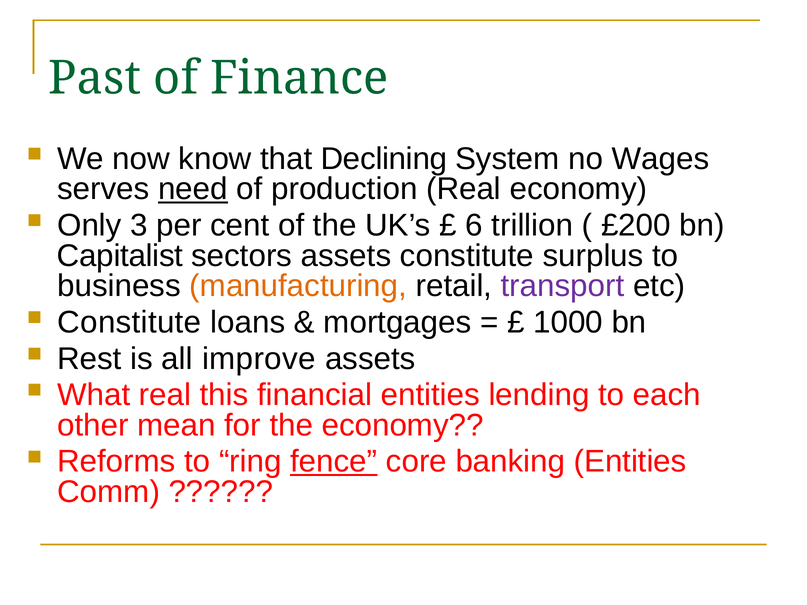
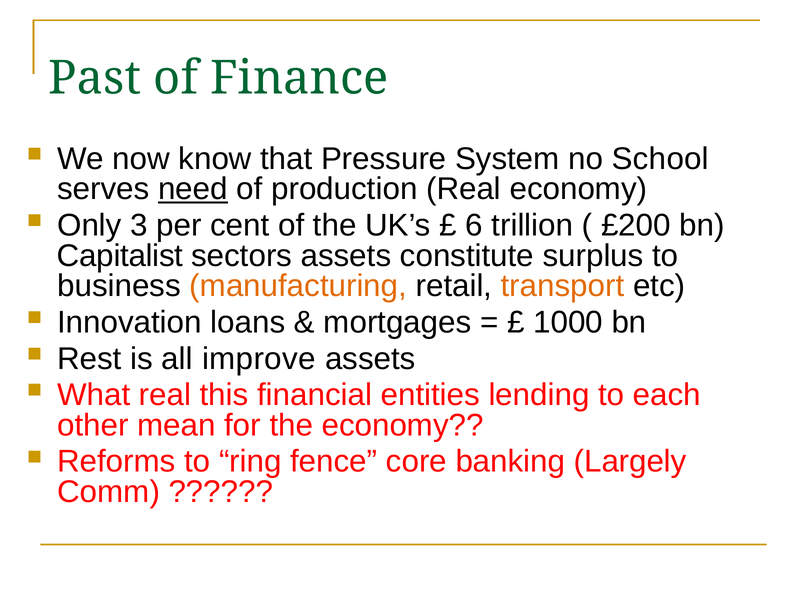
Declining: Declining -> Pressure
Wages: Wages -> School
transport colour: purple -> orange
Constitute at (129, 322): Constitute -> Innovation
fence underline: present -> none
banking Entities: Entities -> Largely
